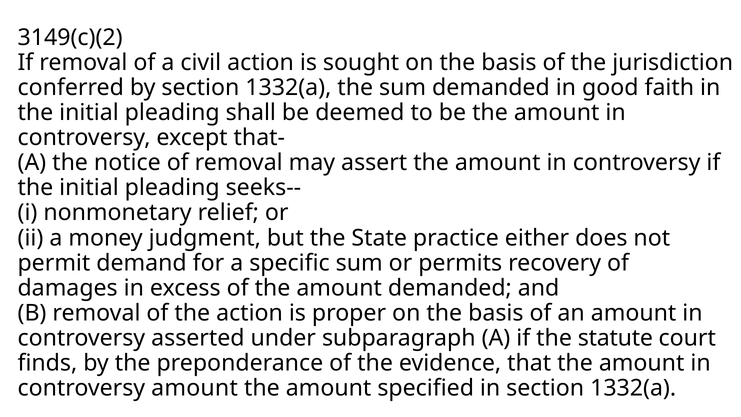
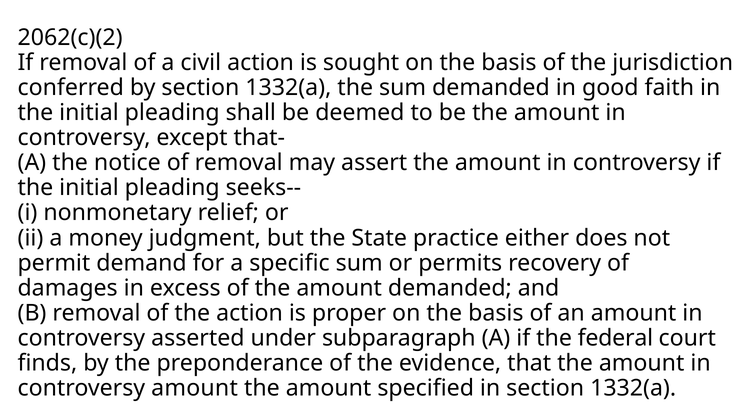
3149(c)(2: 3149(c)(2 -> 2062(c)(2
statute: statute -> federal
